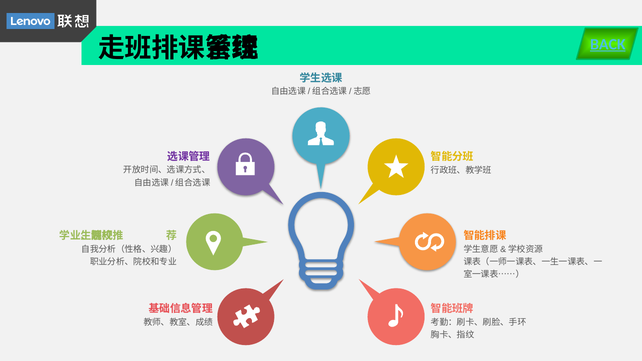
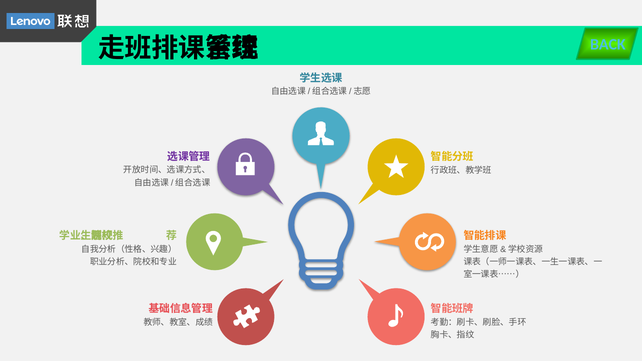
BACK underline: present -> none
